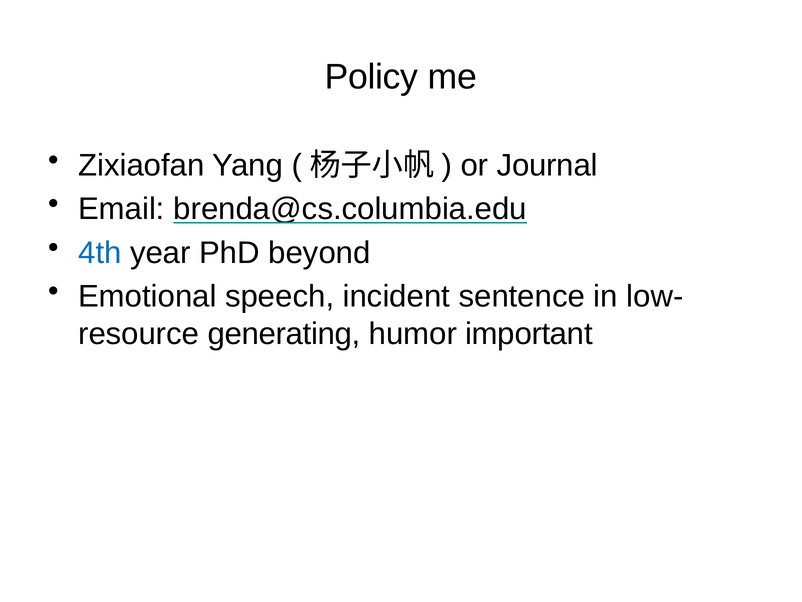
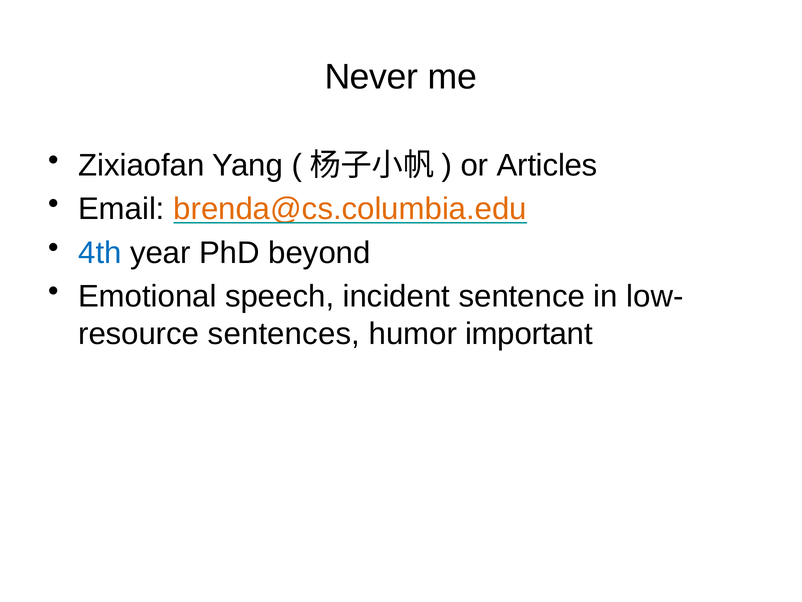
Policy: Policy -> Never
Journal: Journal -> Articles
brenda@cs.columbia.edu colour: black -> orange
generating: generating -> sentences
